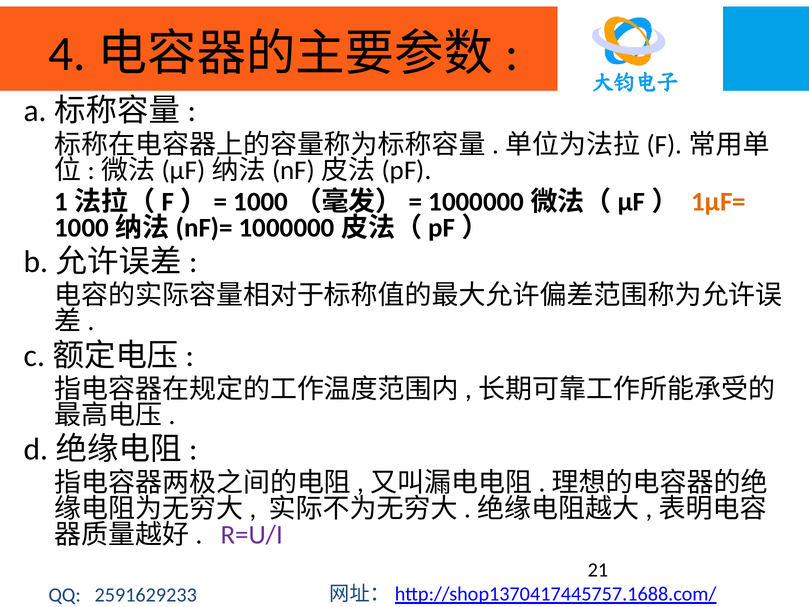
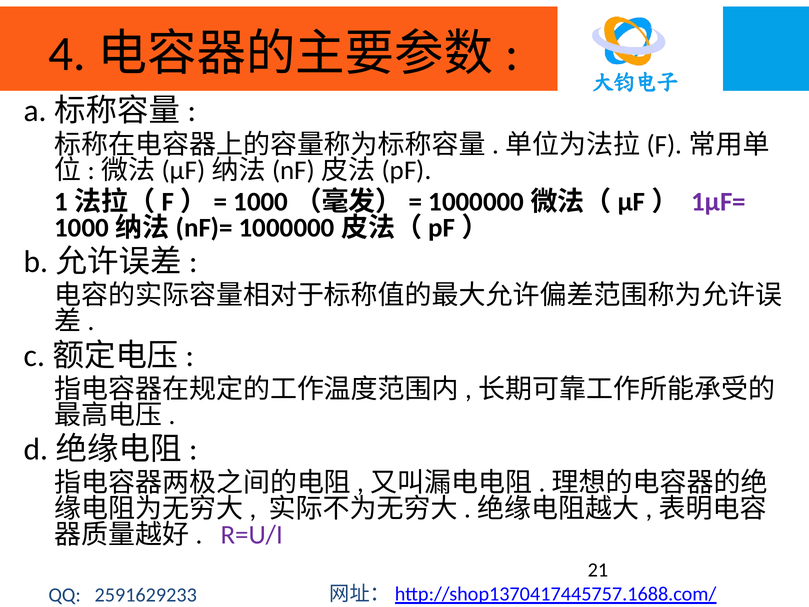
1μF= colour: orange -> purple
